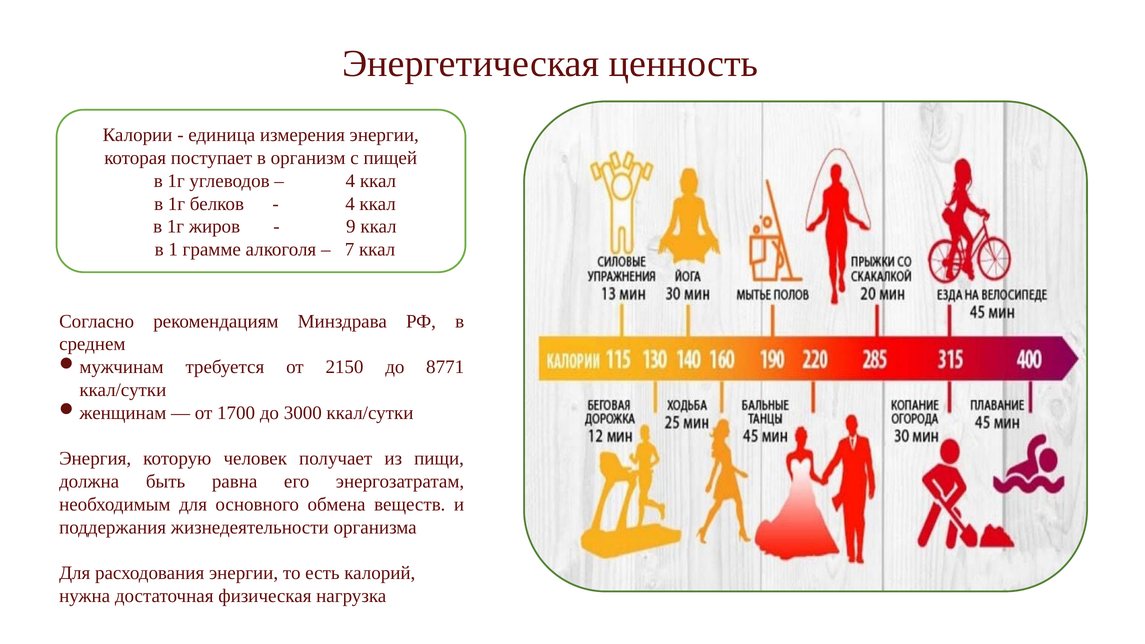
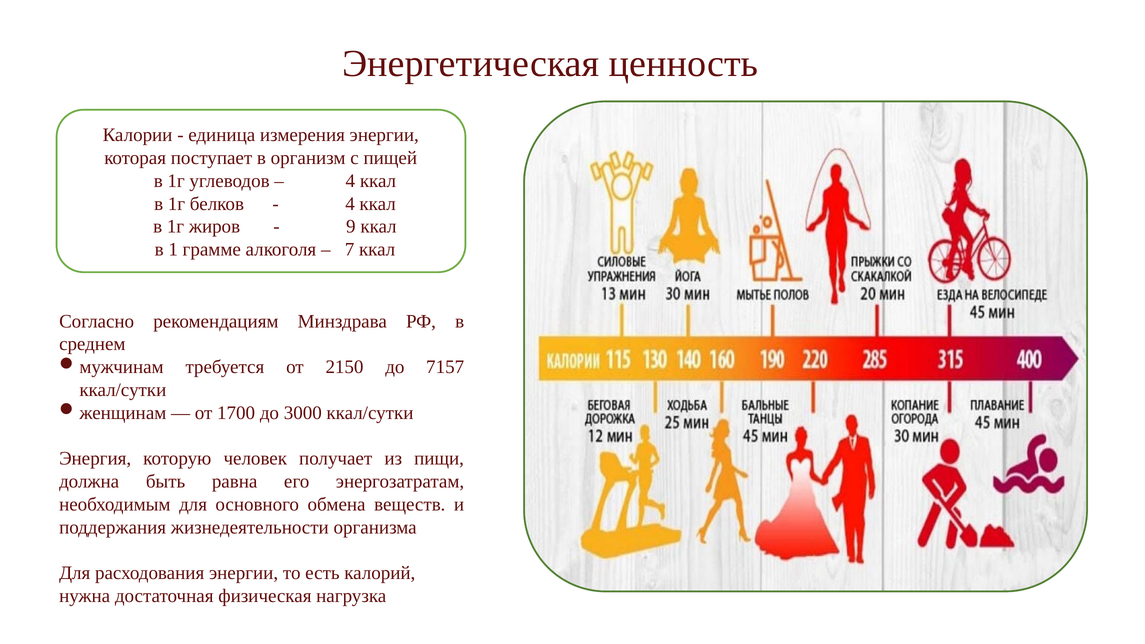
8771: 8771 -> 7157
